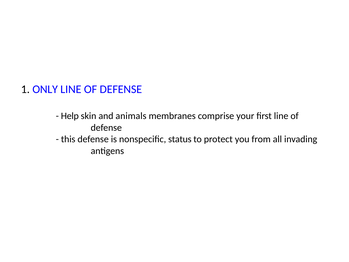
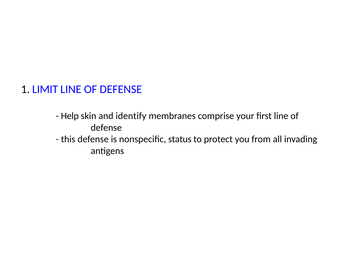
ONLY: ONLY -> LIMIT
animals: animals -> identify
